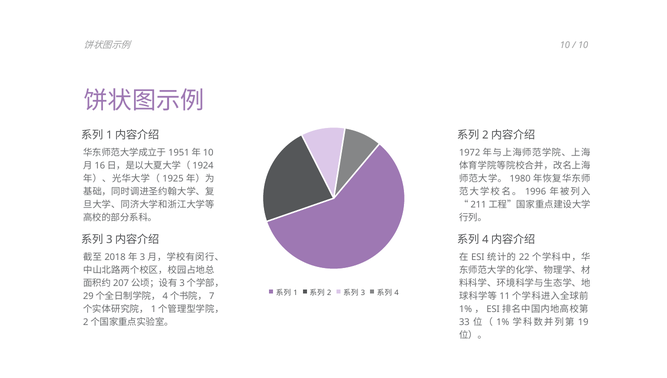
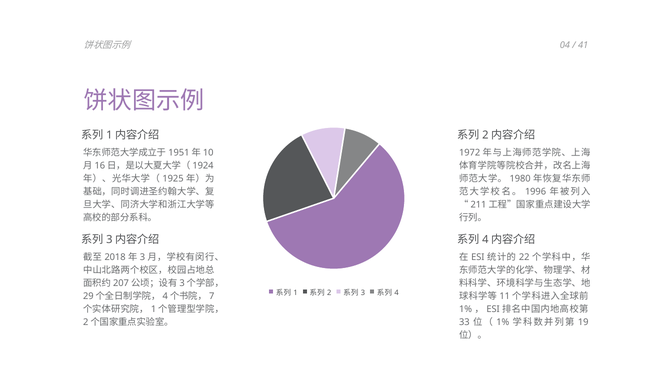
10 at (565, 45): 10 -> 04
10 at (583, 45): 10 -> 41
